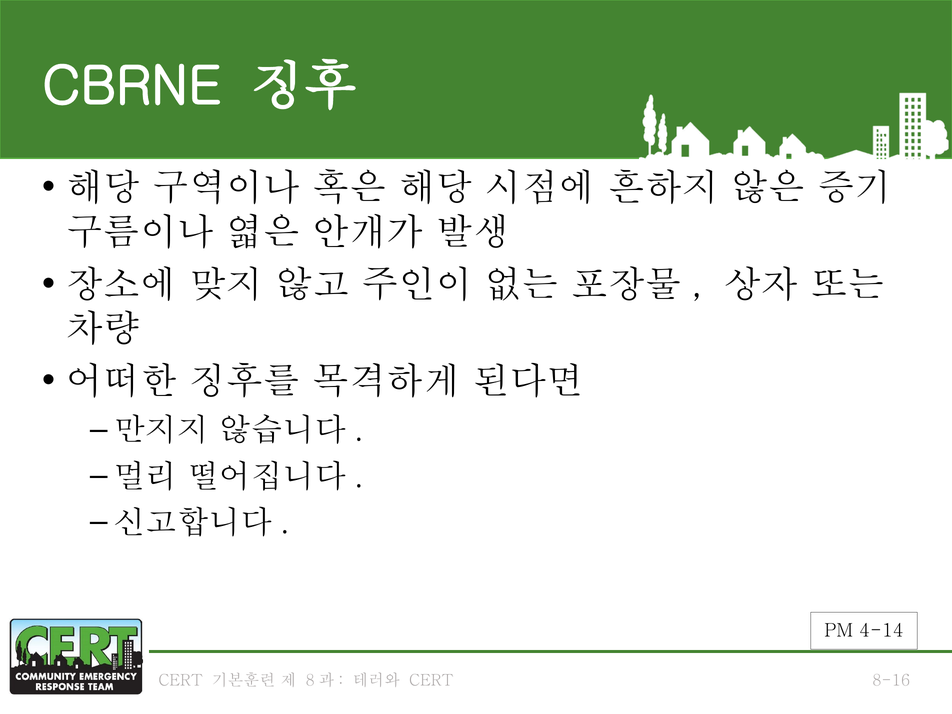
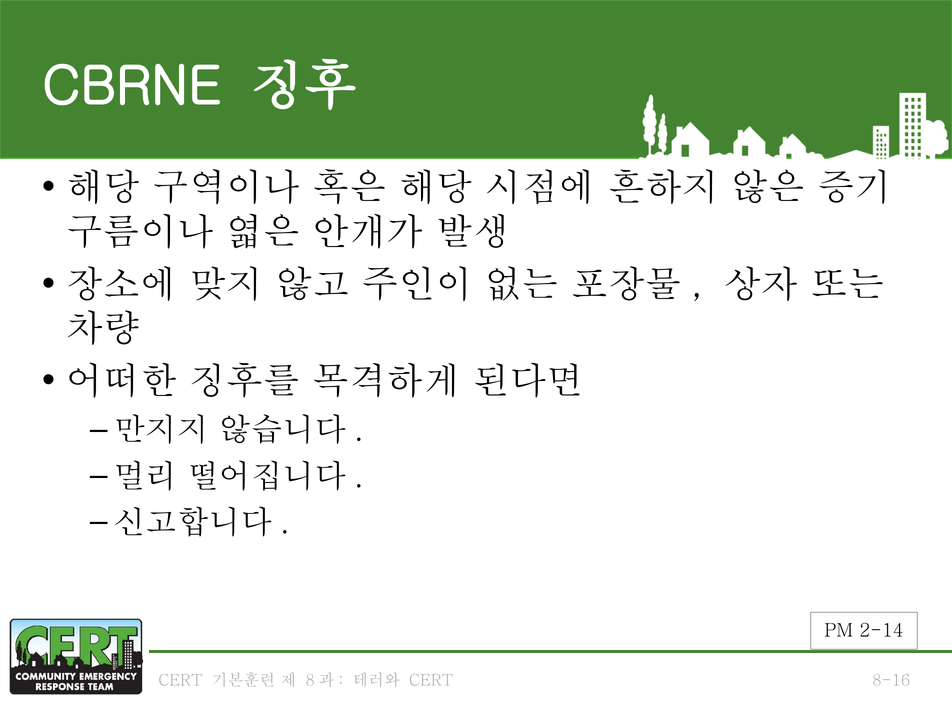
4-14: 4-14 -> 2-14
